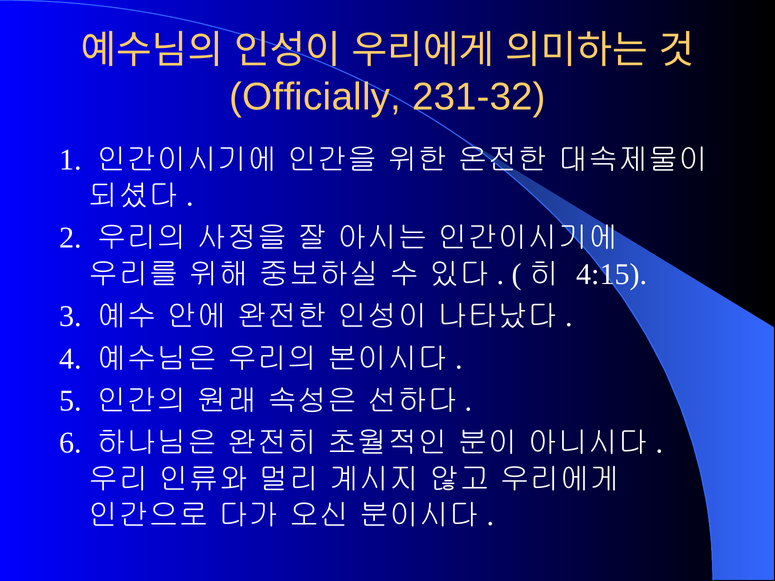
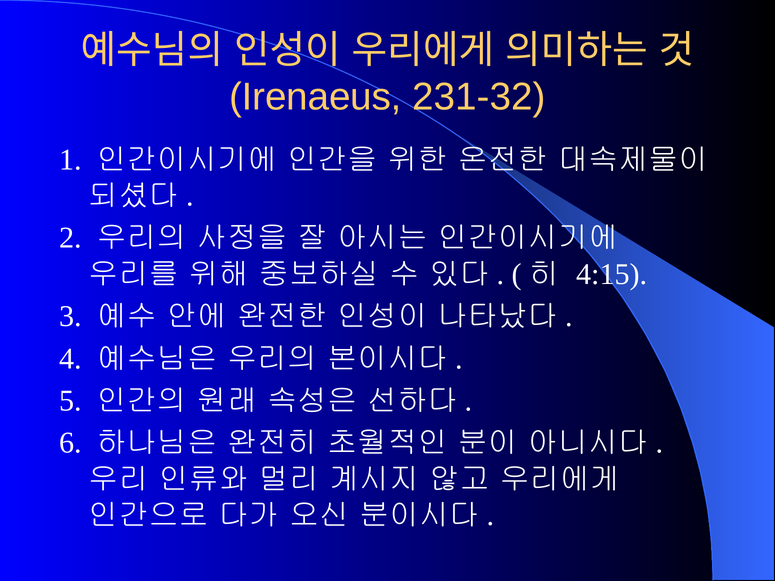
Officially: Officially -> Irenaeus
